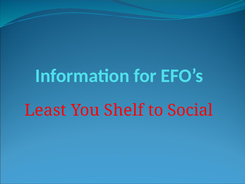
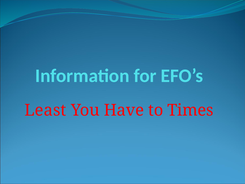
Shelf: Shelf -> Have
Social: Social -> Times
